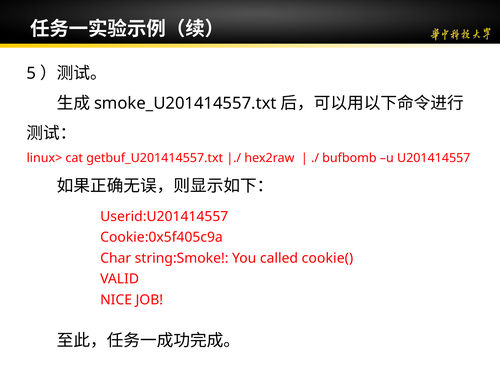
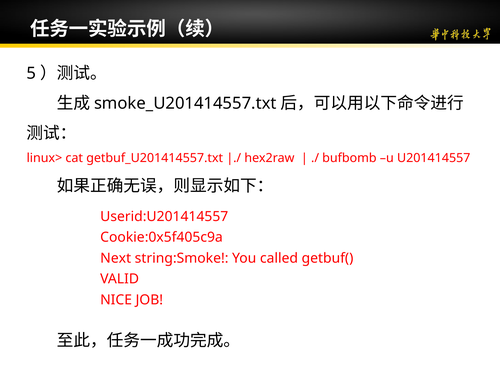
Char: Char -> Next
cookie(: cookie( -> getbuf(
